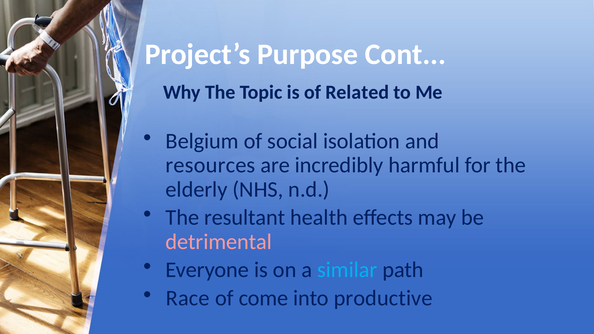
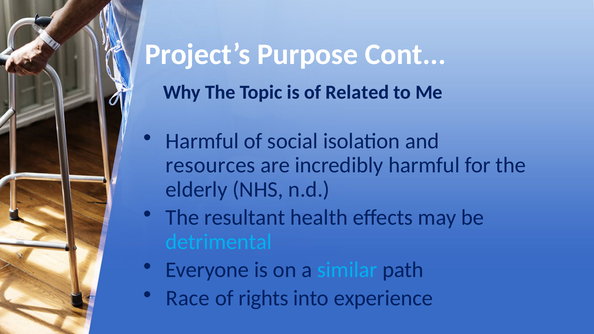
Belgium at (202, 141): Belgium -> Harmful
detrimental colour: pink -> light blue
come: come -> rights
productive: productive -> experience
